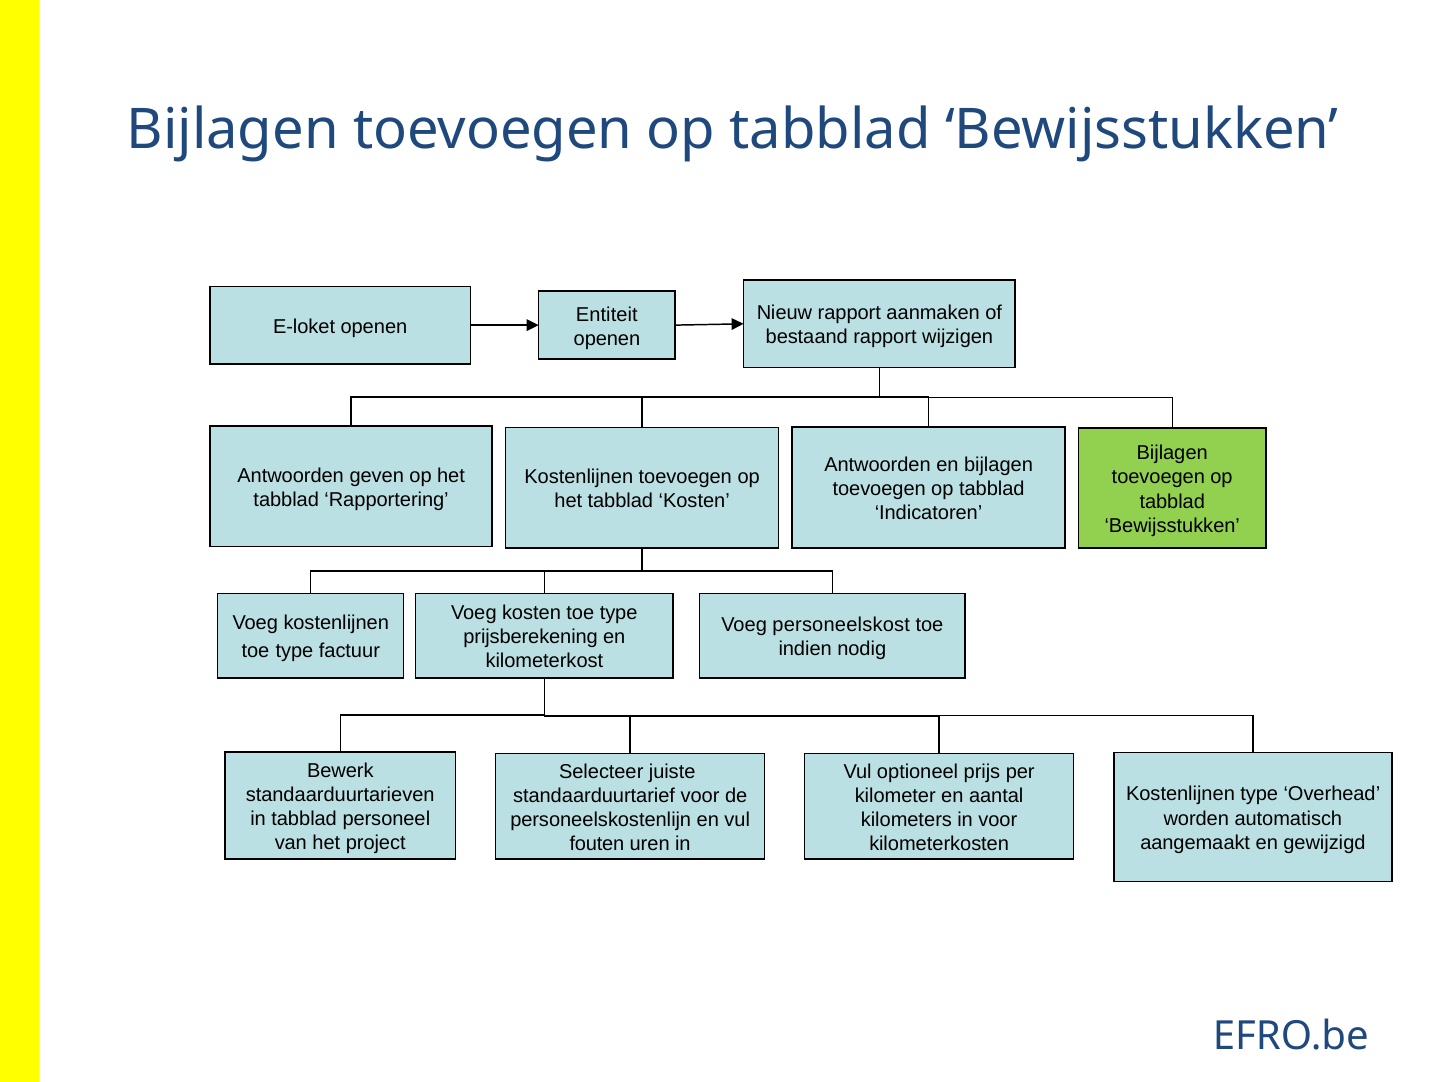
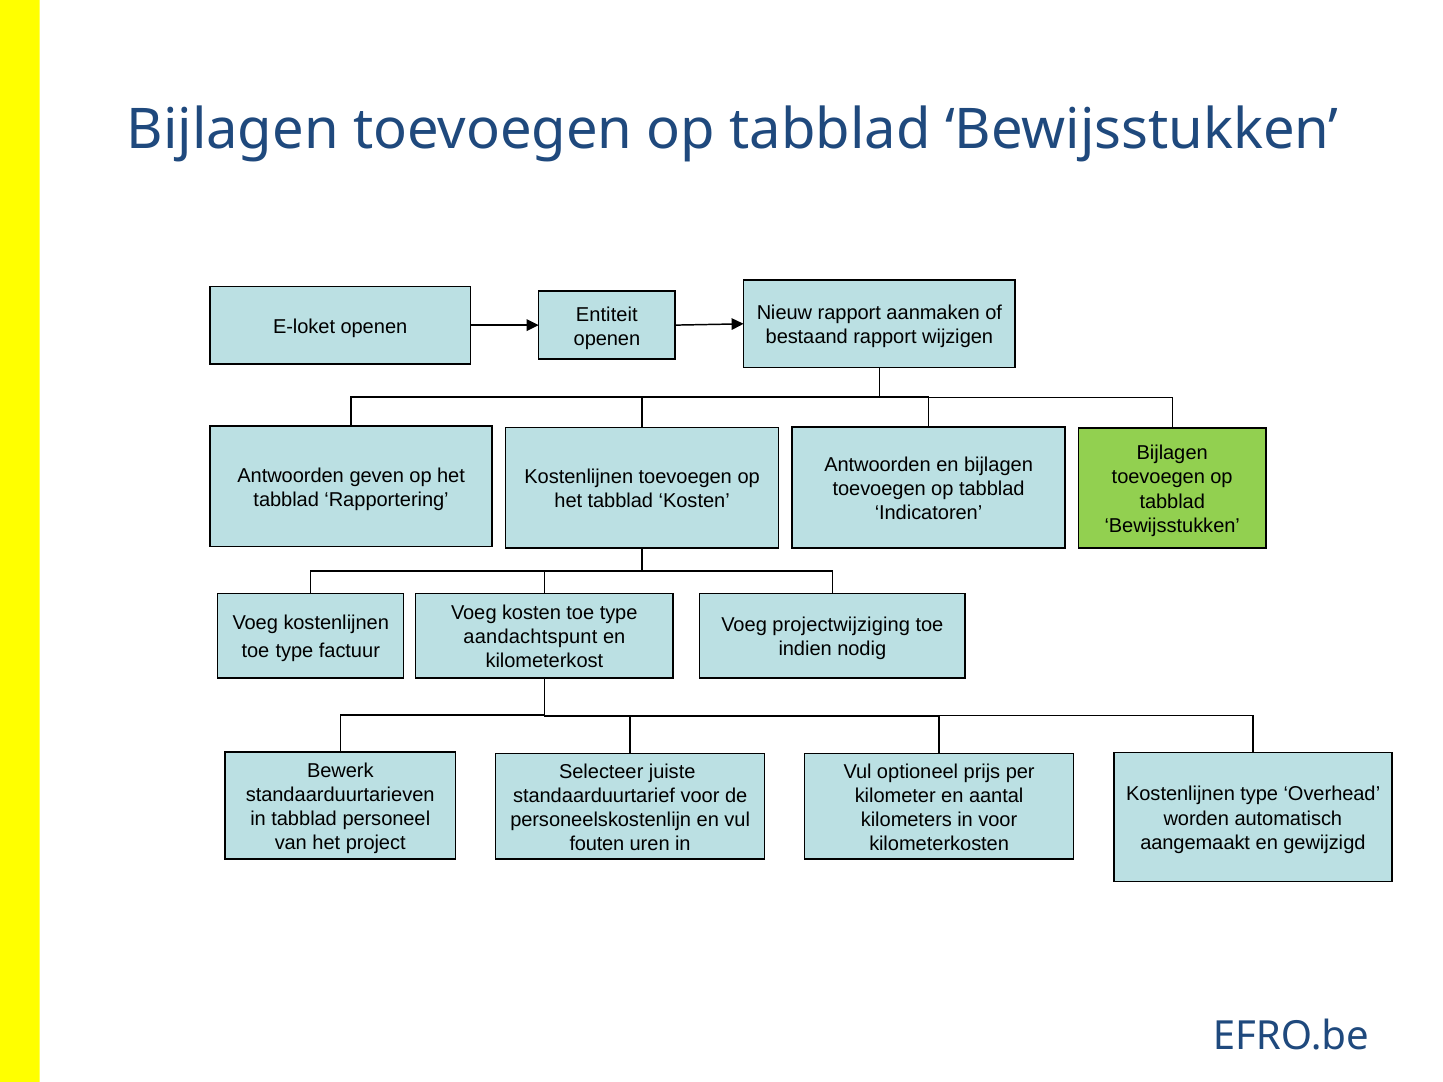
personeelskost: personeelskost -> projectwijziging
prijsberekening: prijsberekening -> aandachtspunt
